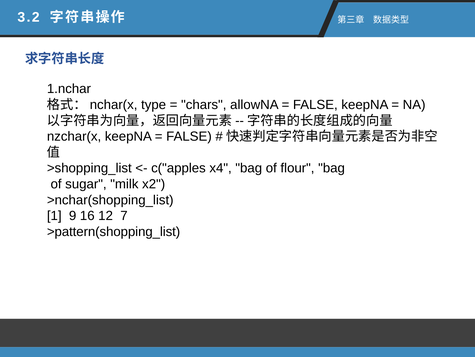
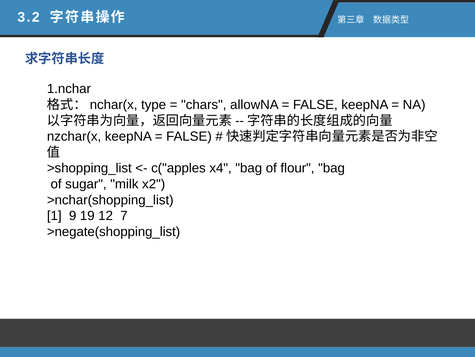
16: 16 -> 19
>pattern(shopping_list: >pattern(shopping_list -> >negate(shopping_list
